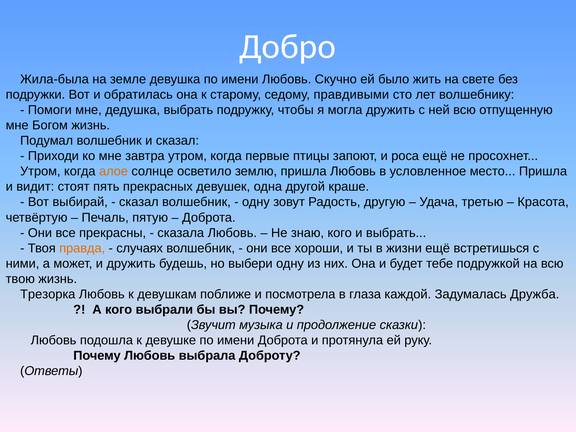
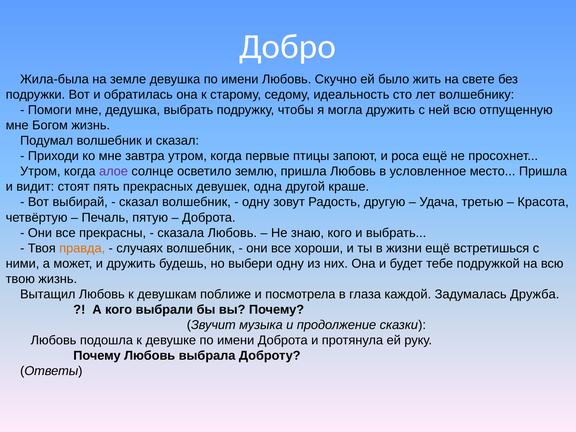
правдивыми: правдивыми -> идеальность
алое colour: orange -> purple
Трезорка: Трезорка -> Вытащил
